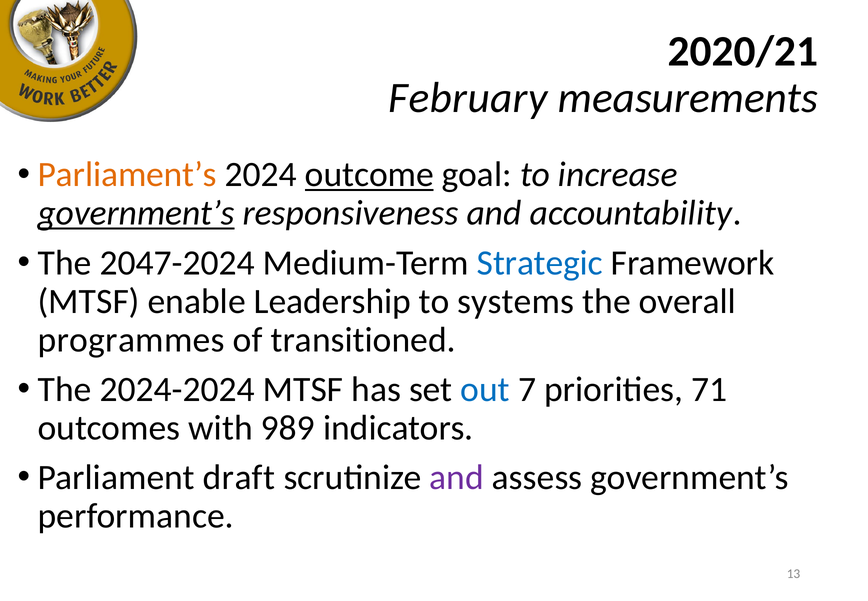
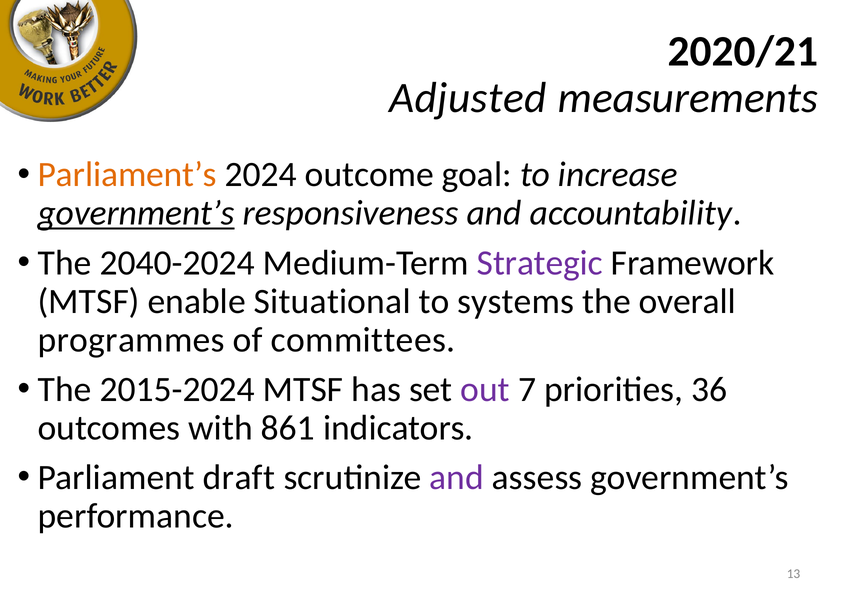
February: February -> Adjusted
outcome underline: present -> none
2047-2024: 2047-2024 -> 2040-2024
Strategic colour: blue -> purple
Leadership: Leadership -> Situational
transitioned: transitioned -> committees
2024-2024: 2024-2024 -> 2015-2024
out colour: blue -> purple
71: 71 -> 36
989: 989 -> 861
